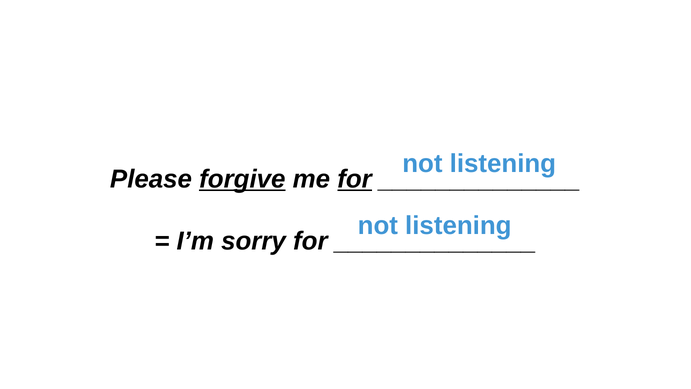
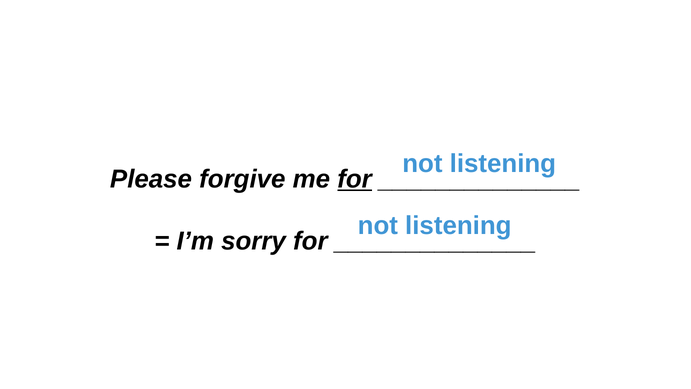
forgive underline: present -> none
